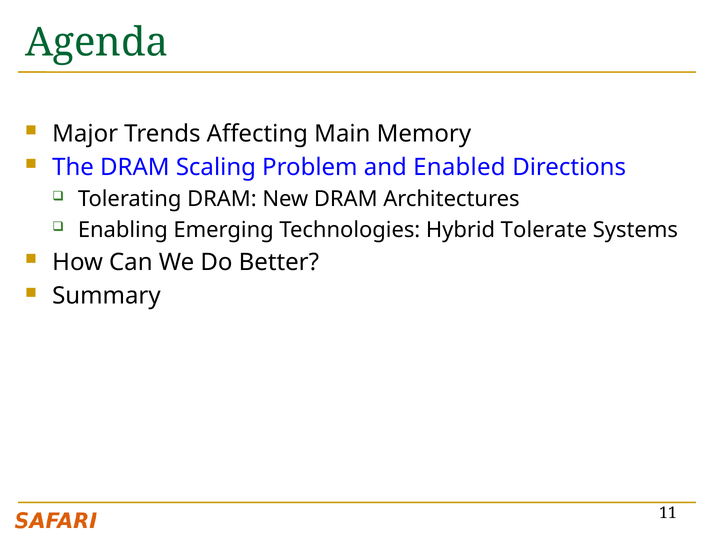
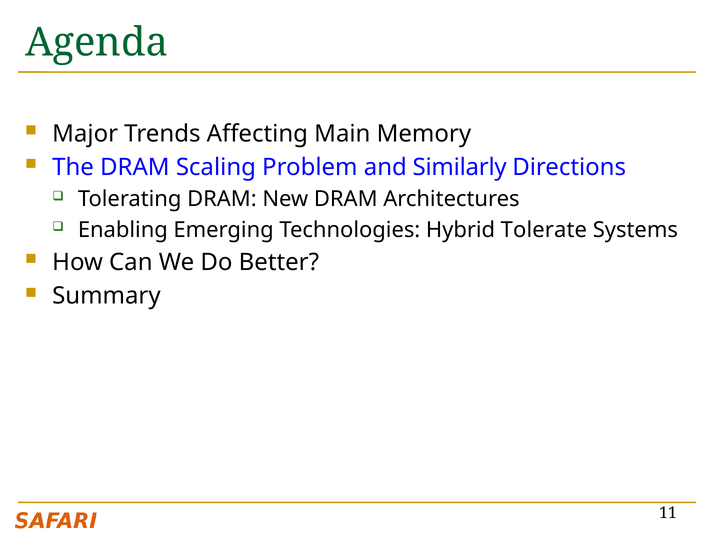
Enabled: Enabled -> Similarly
